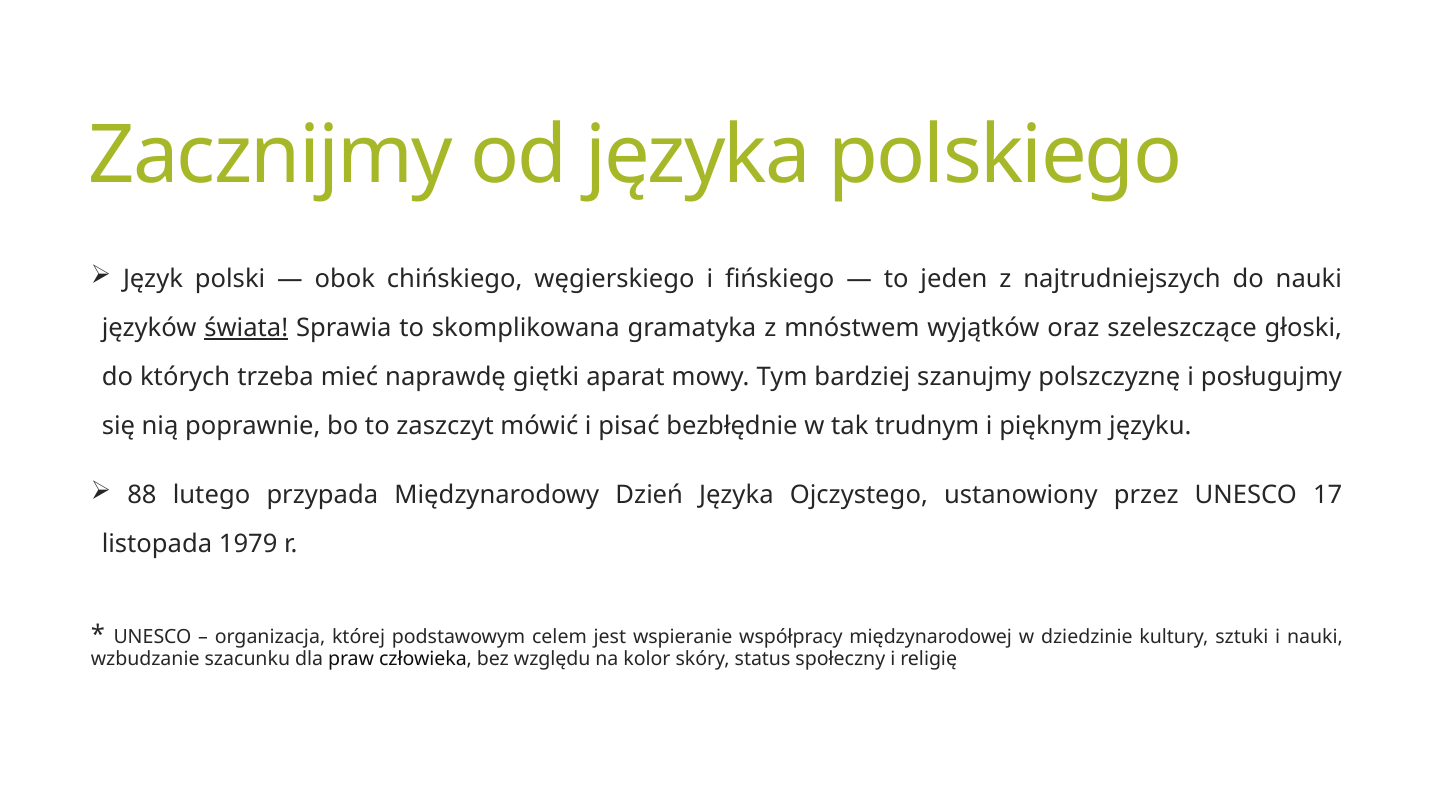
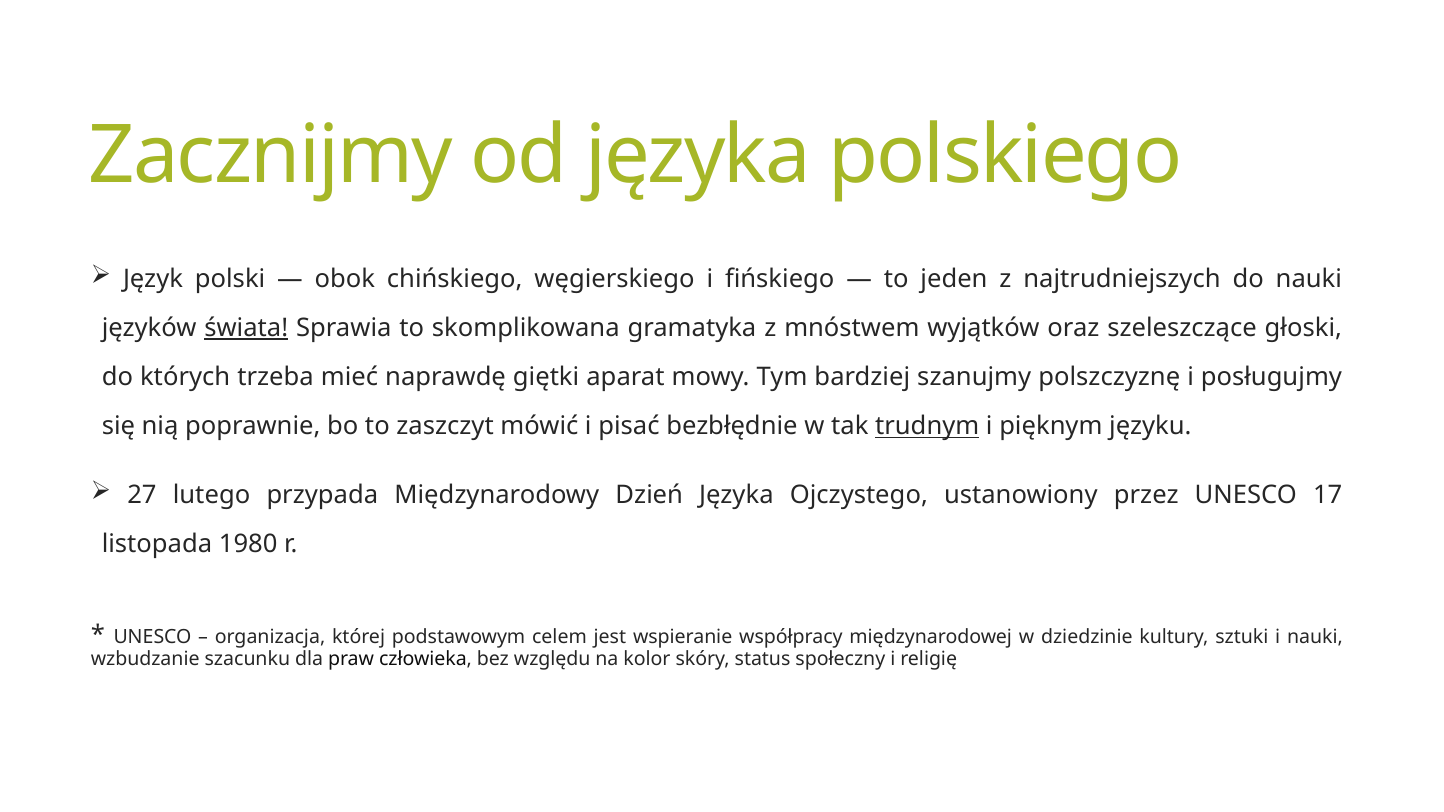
trudnym underline: none -> present
88: 88 -> 27
1979: 1979 -> 1980
